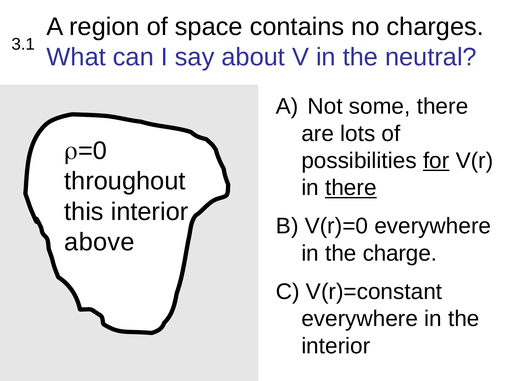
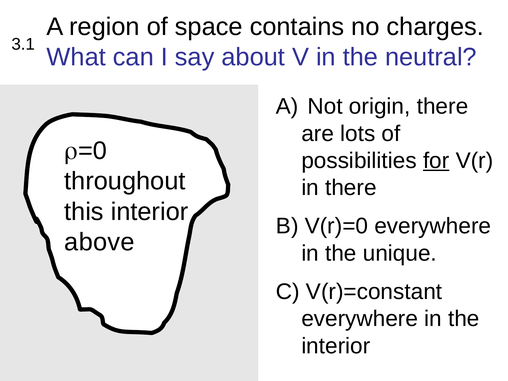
some: some -> origin
there at (351, 188) underline: present -> none
charge: charge -> unique
